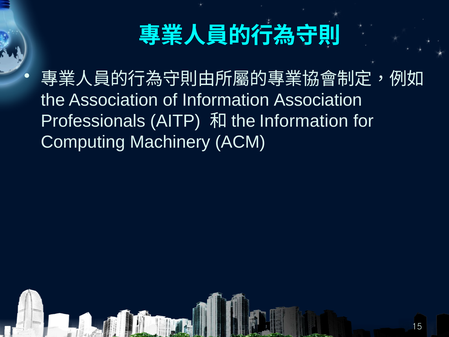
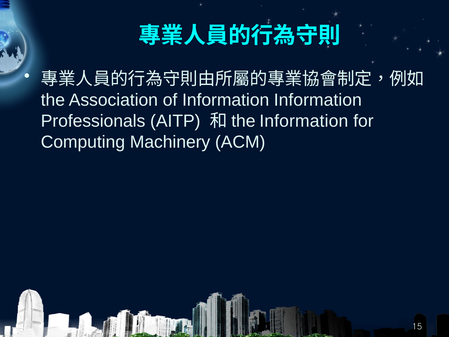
Information Association: Association -> Information
